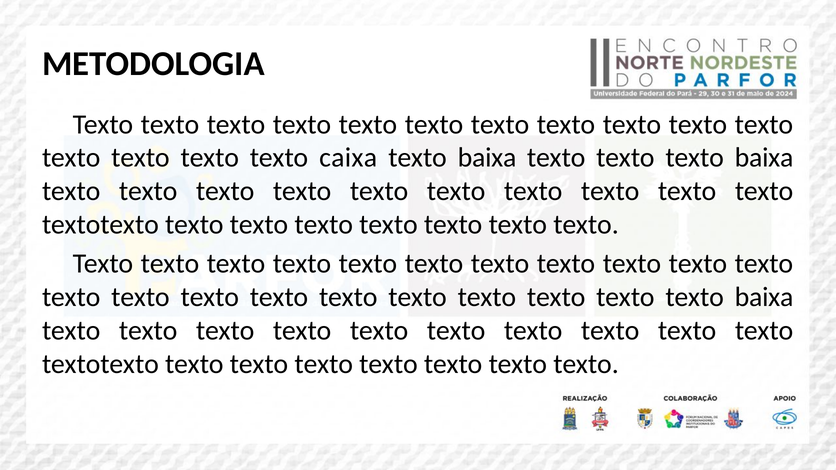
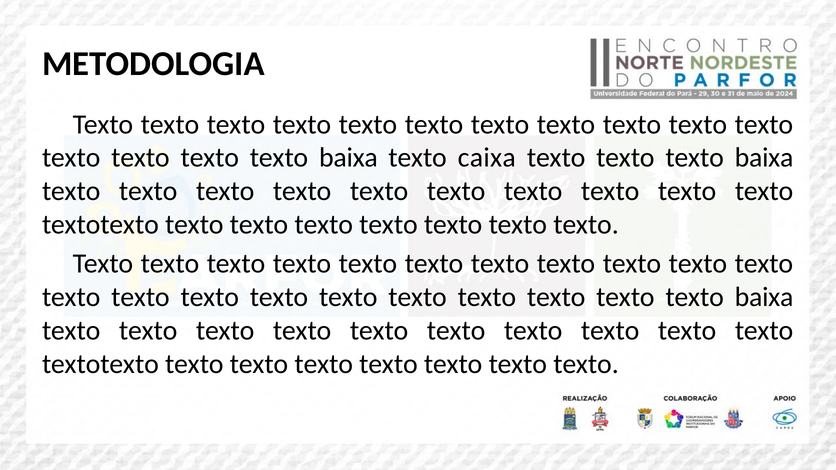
caixa at (348, 158): caixa -> baixa
baixa at (487, 158): baixa -> caixa
